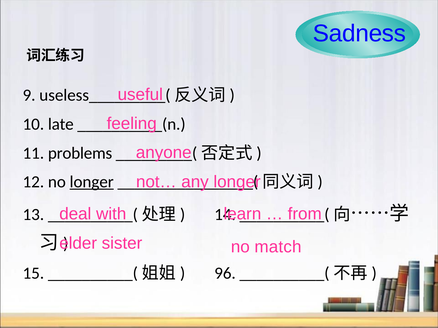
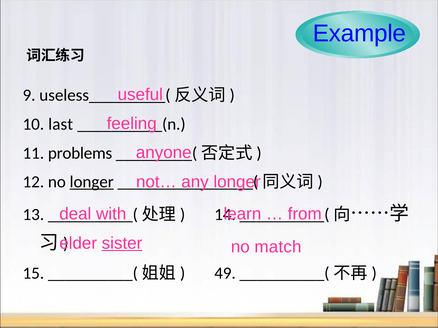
Sadness: Sadness -> Example
late: late -> last
sister underline: none -> present
96: 96 -> 49
